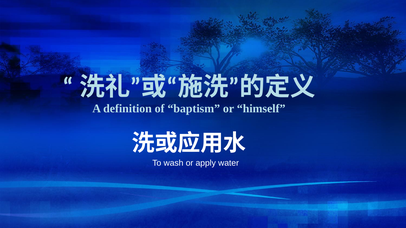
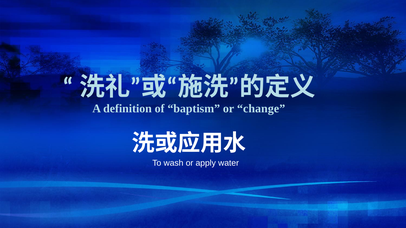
himself: himself -> change
